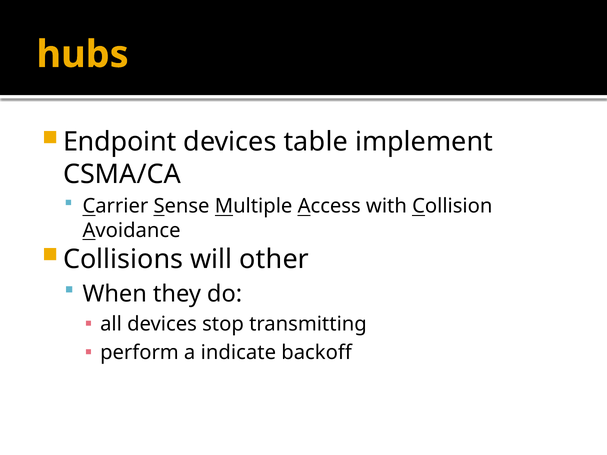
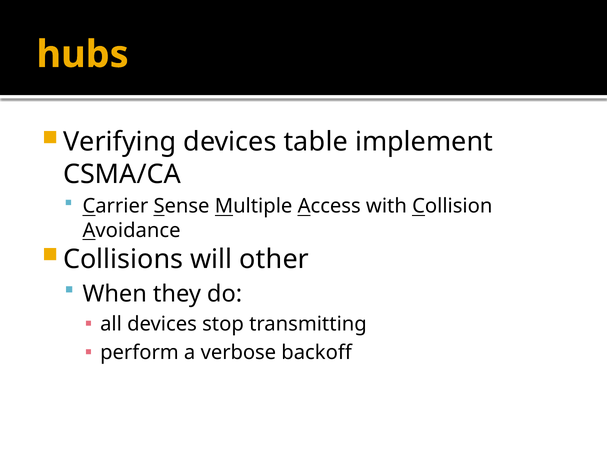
Endpoint: Endpoint -> Verifying
indicate: indicate -> verbose
